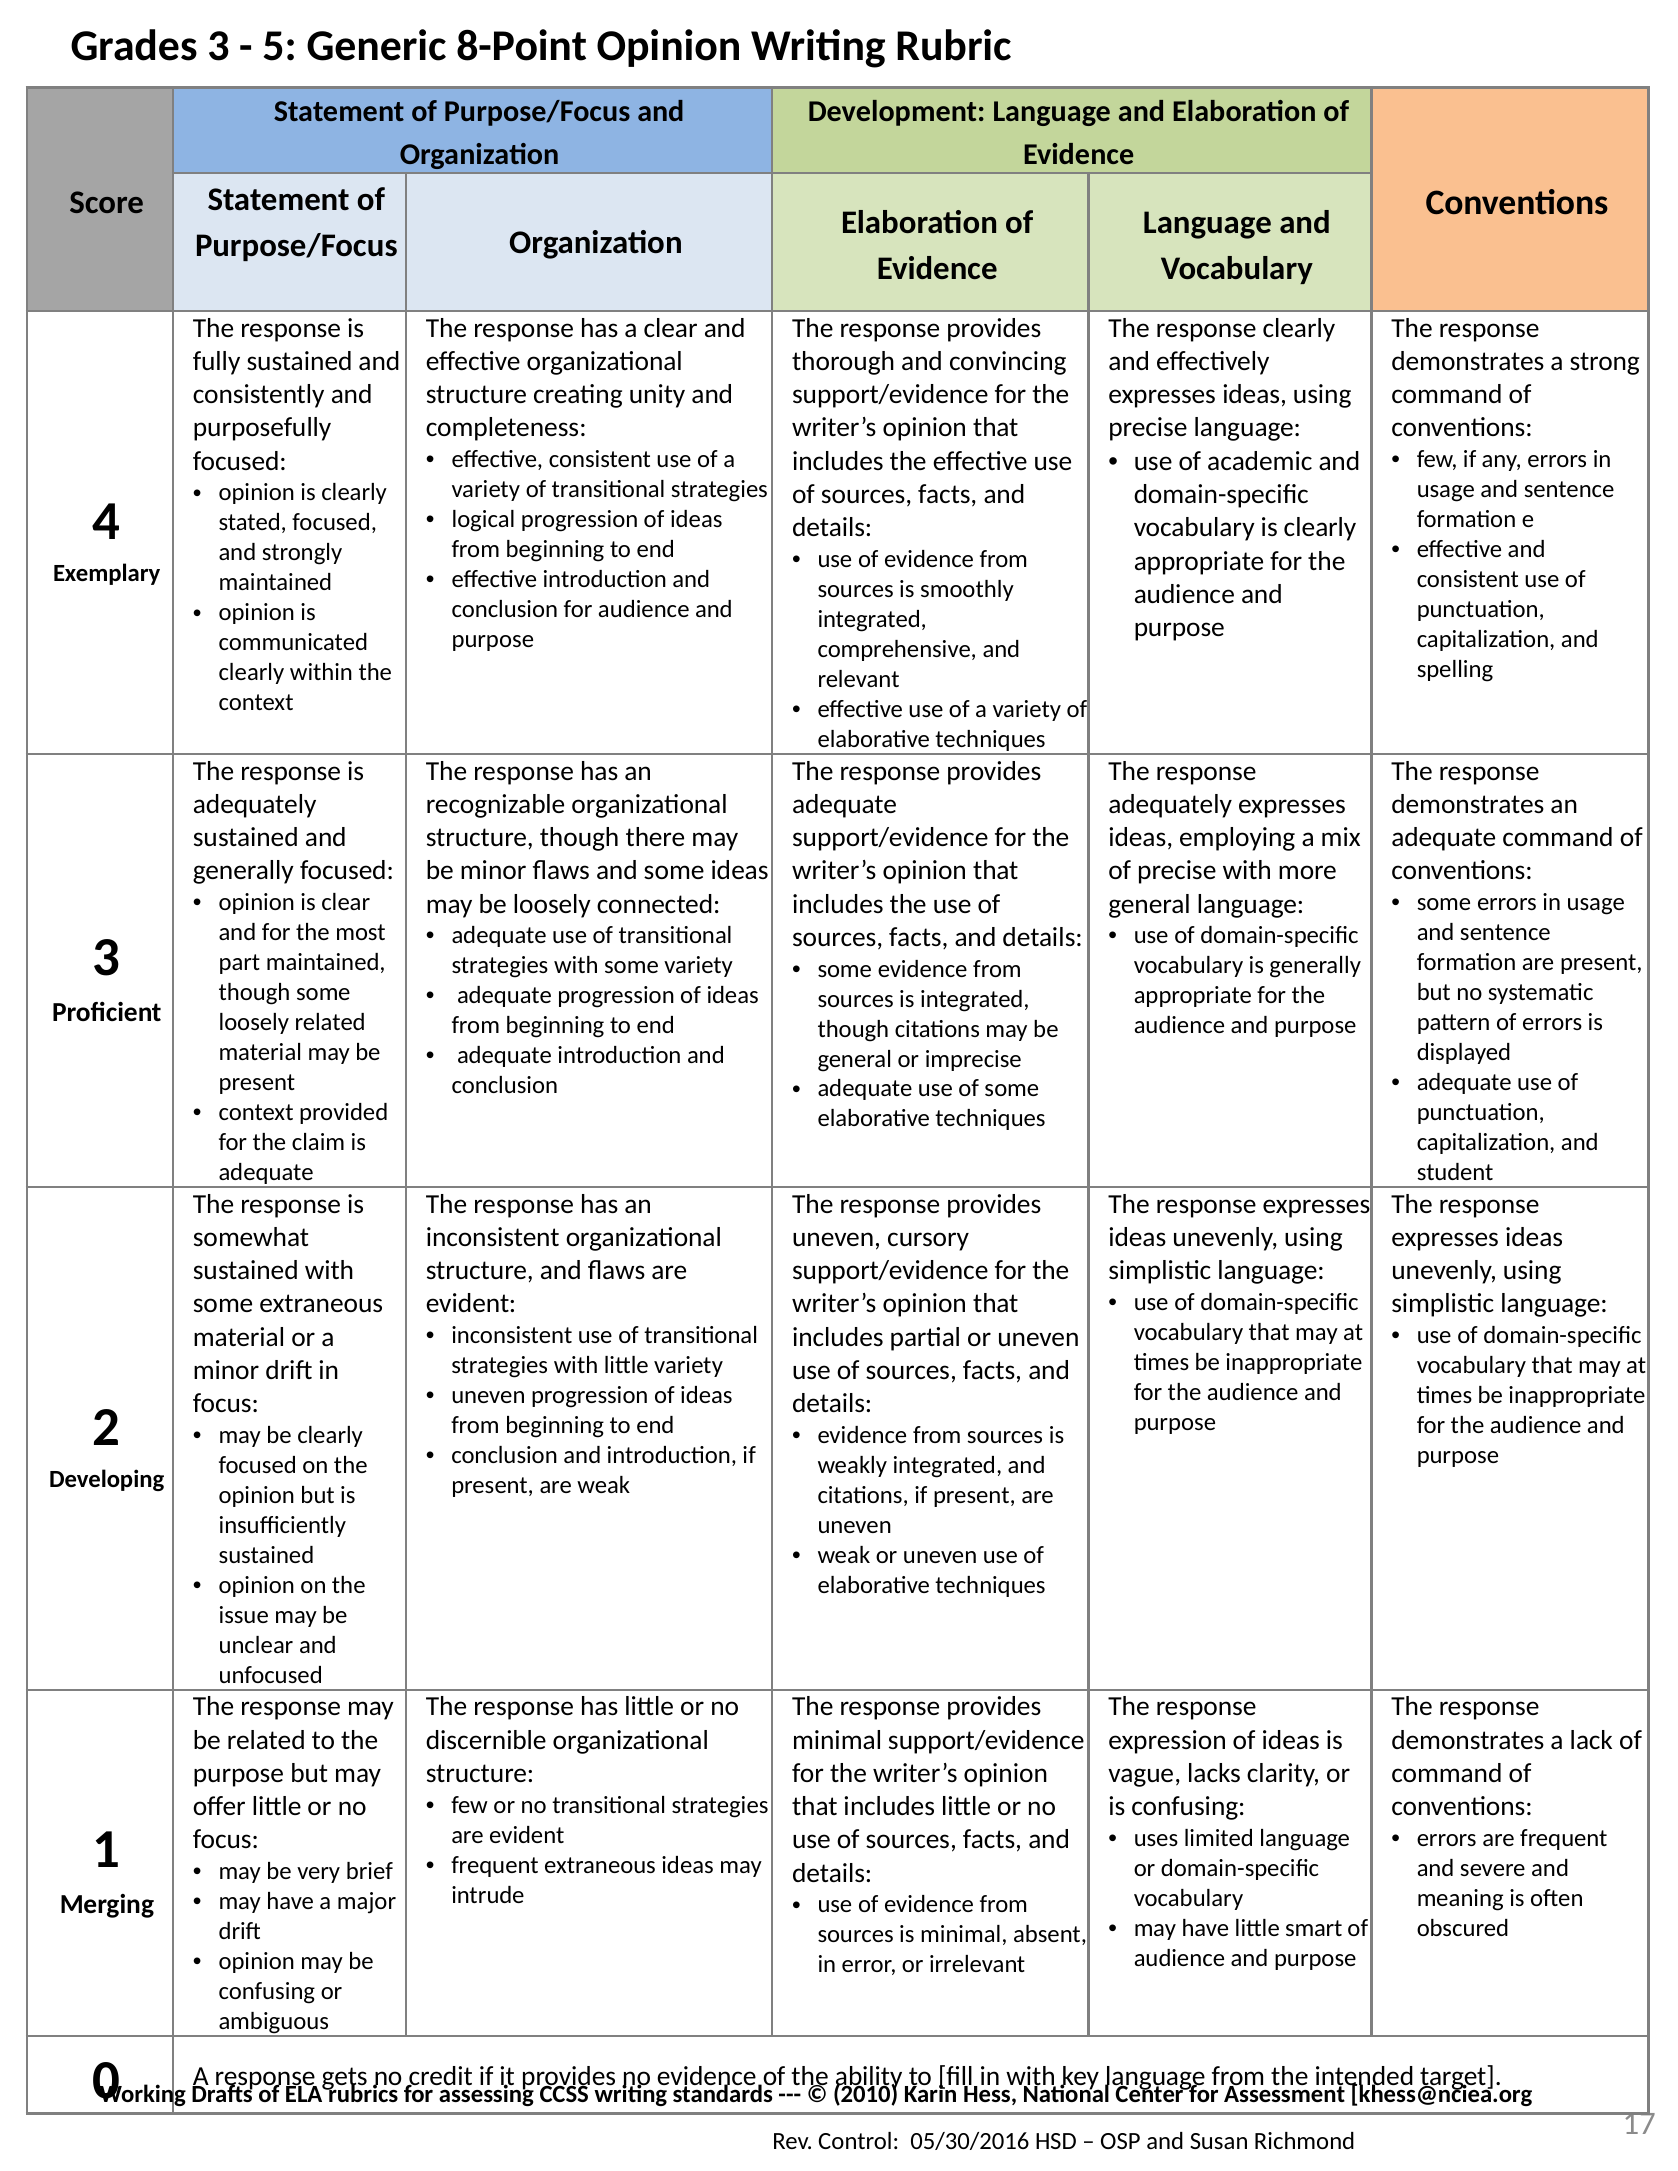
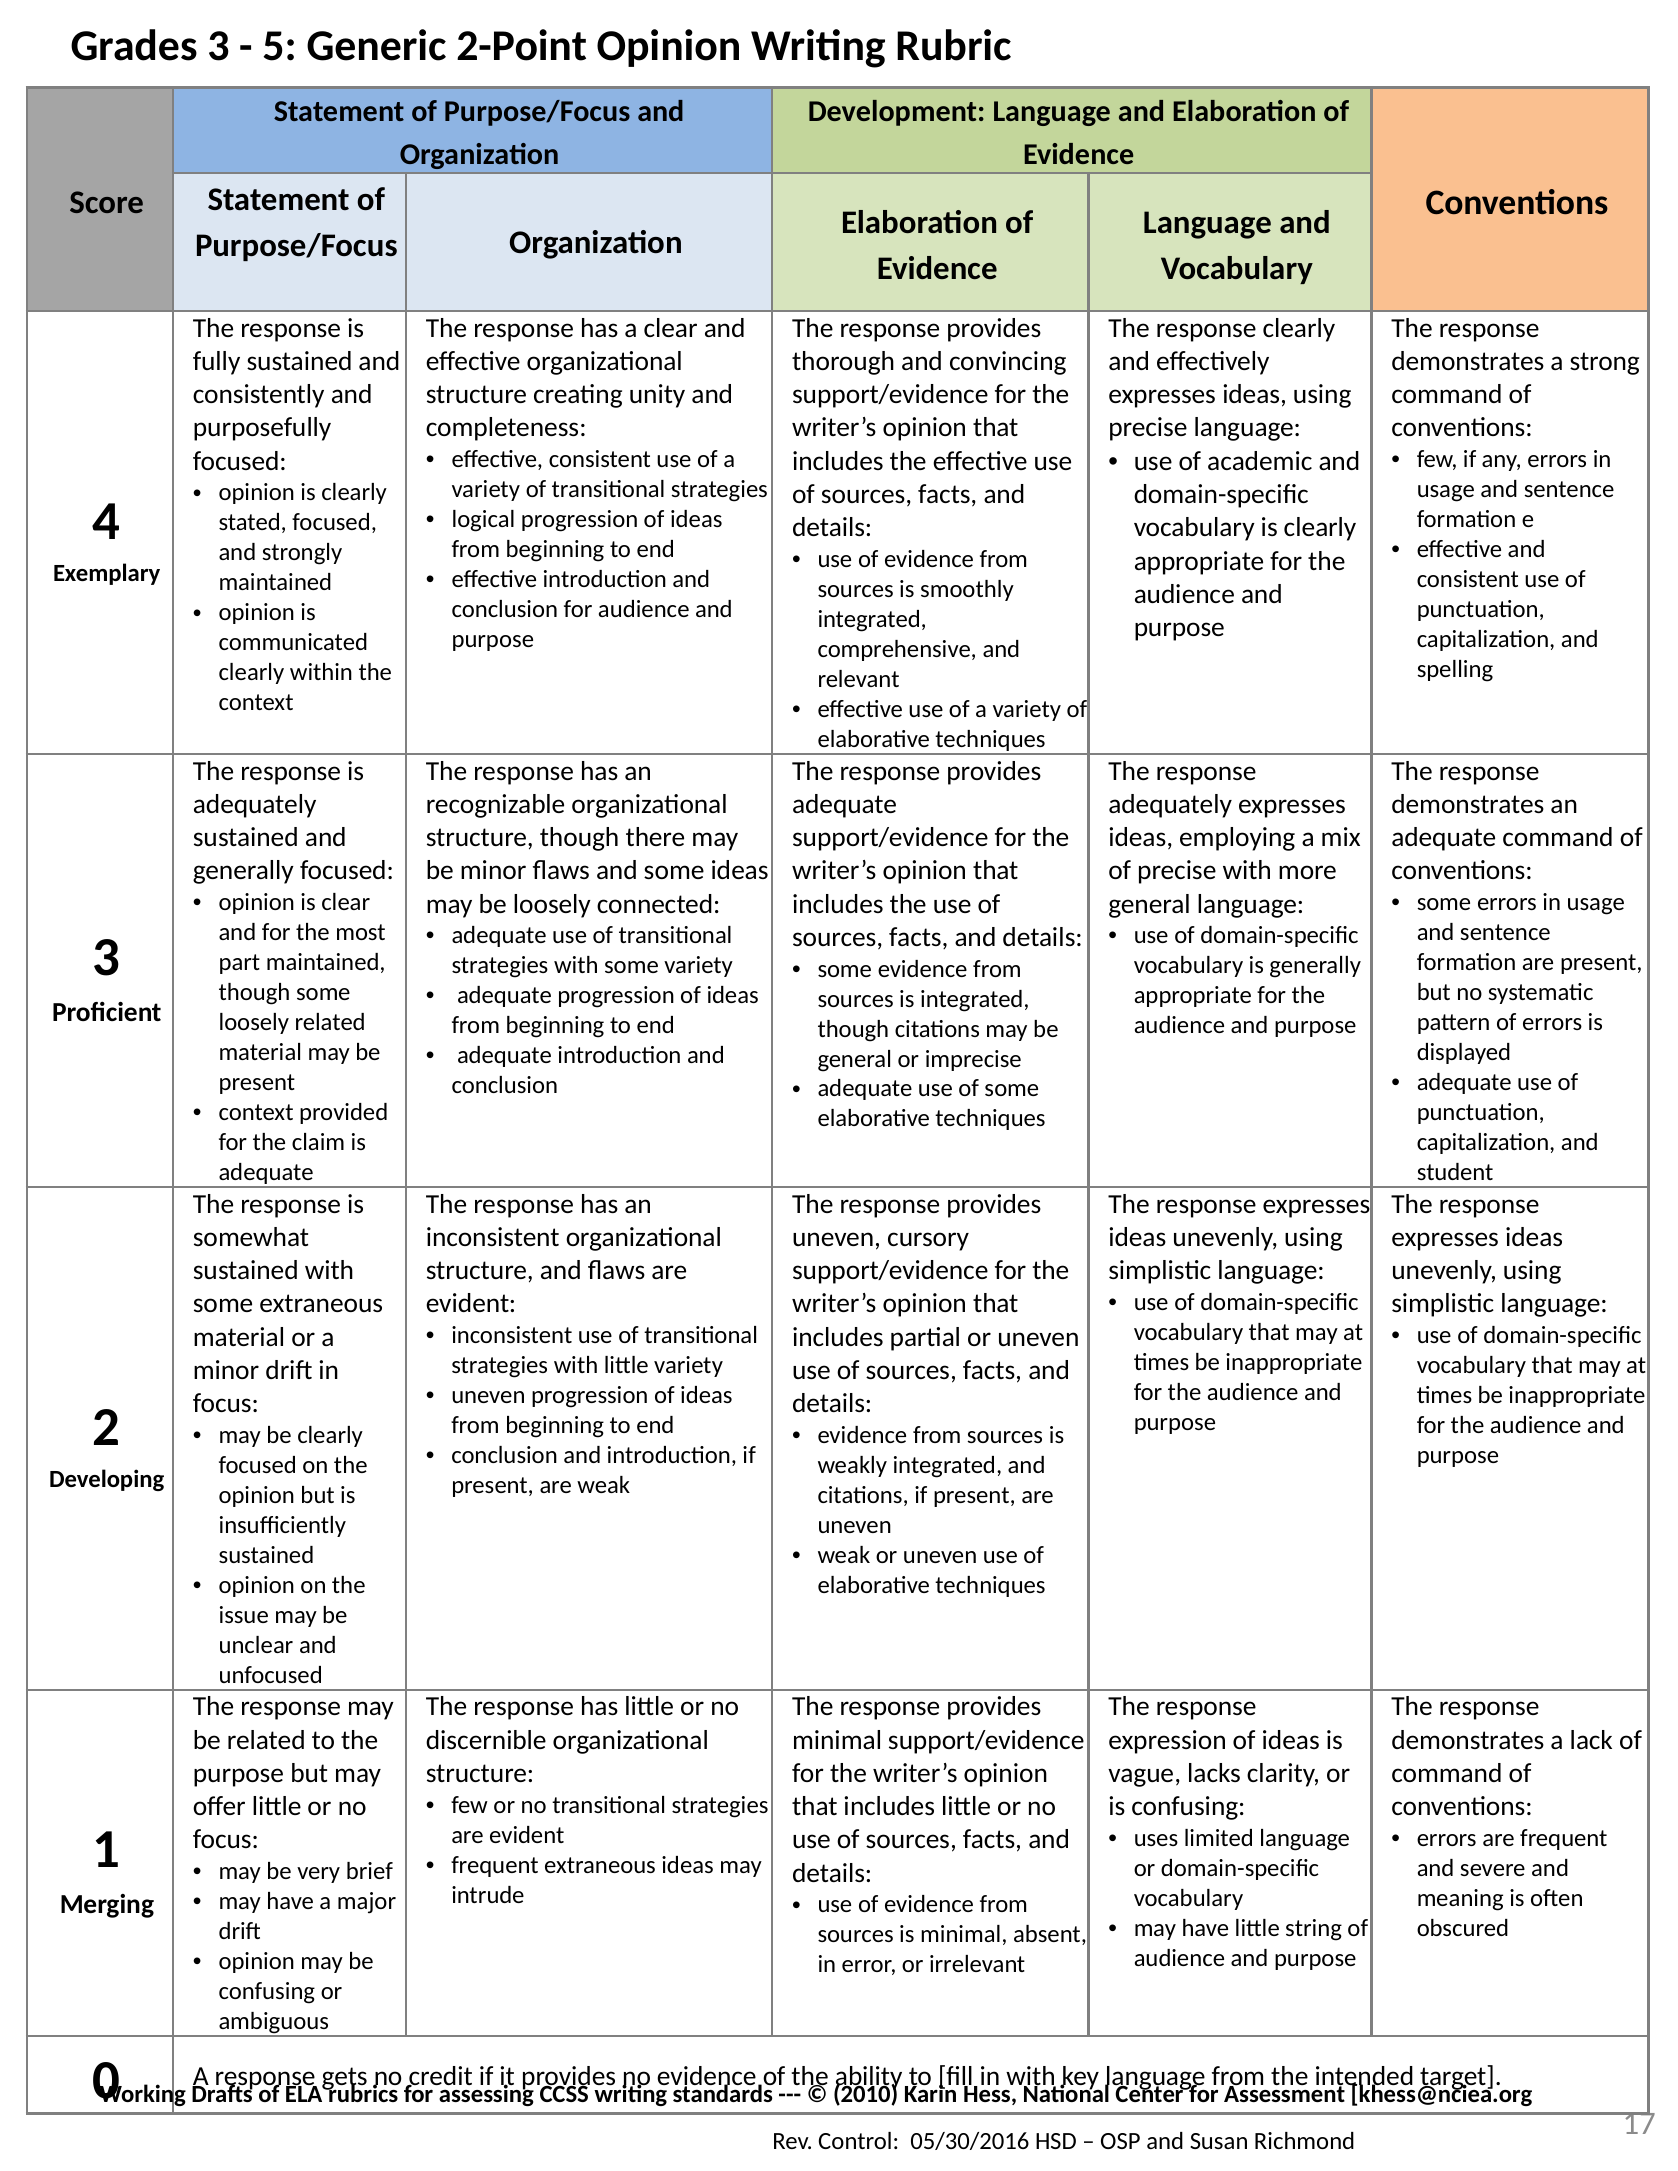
8-Point: 8-Point -> 2-Point
smart: smart -> string
